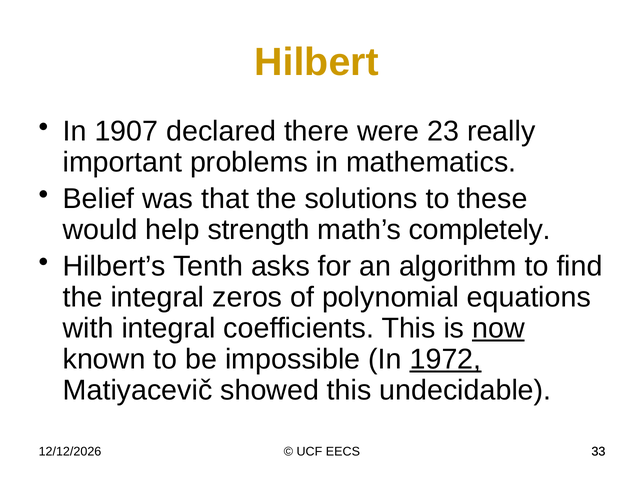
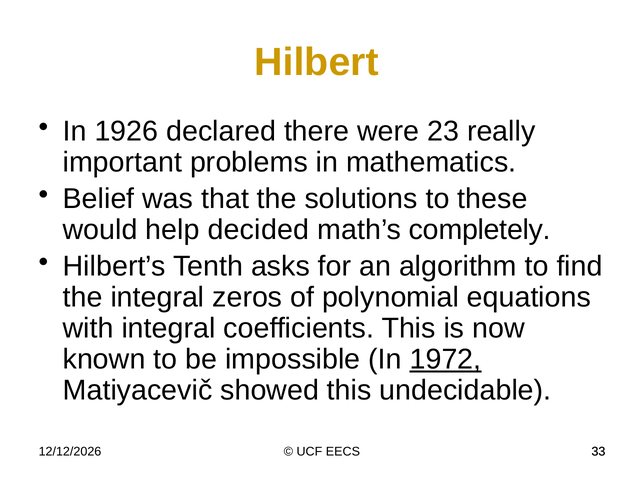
1907: 1907 -> 1926
strength: strength -> decided
now underline: present -> none
